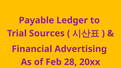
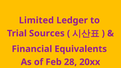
Payable: Payable -> Limited
Advertising: Advertising -> Equivalents
